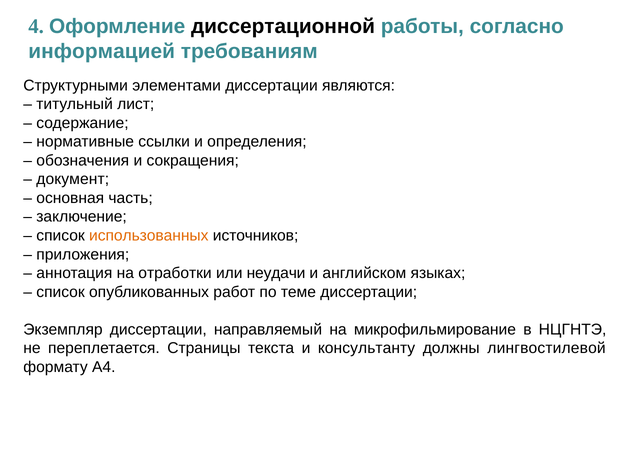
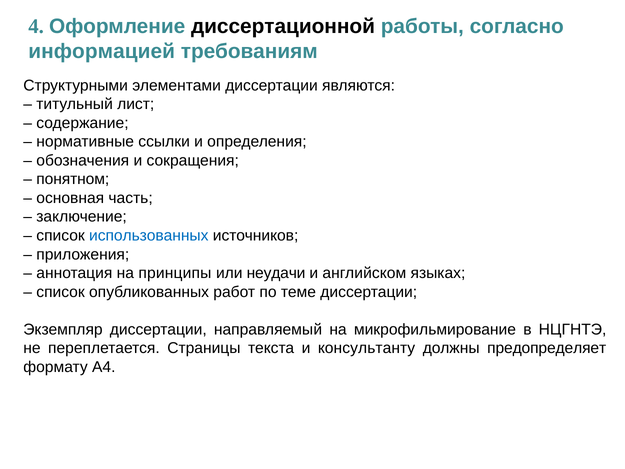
документ: документ -> понятном
использованных colour: orange -> blue
отработки: отработки -> принципы
лингвостилевой: лингвостилевой -> предопределяет
